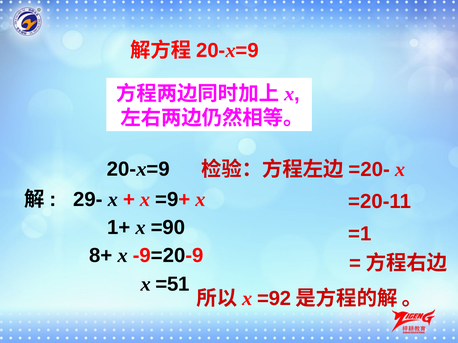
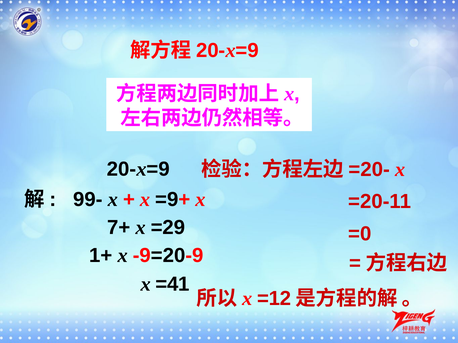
29-: 29- -> 99-
1+: 1+ -> 7+
=90: =90 -> =29
=1: =1 -> =0
8+: 8+ -> 1+
=51: =51 -> =41
=92: =92 -> =12
